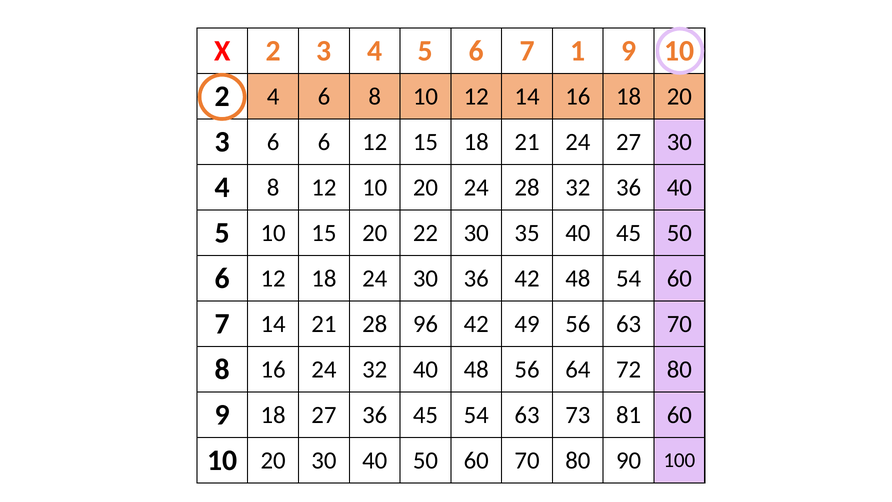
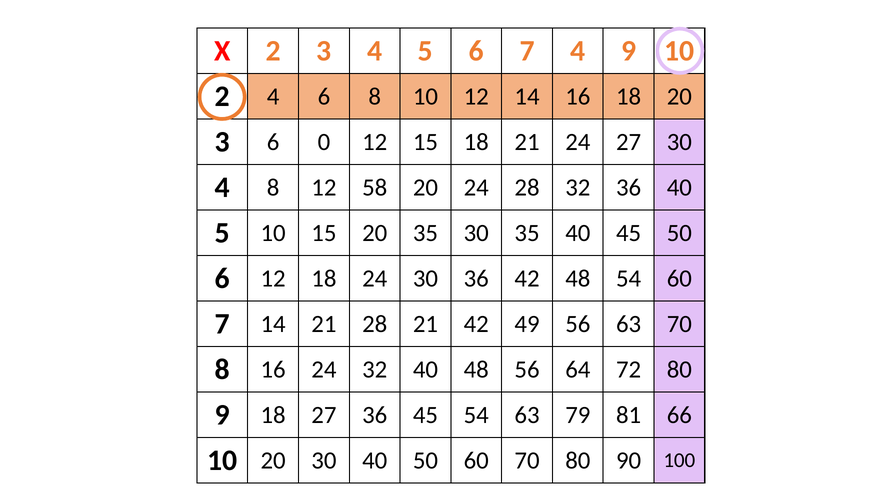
7 1: 1 -> 4
6 6: 6 -> 0
12 10: 10 -> 58
20 22: 22 -> 35
28 96: 96 -> 21
73: 73 -> 79
81 60: 60 -> 66
